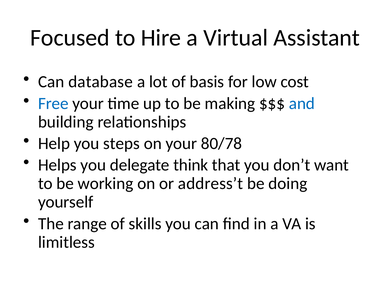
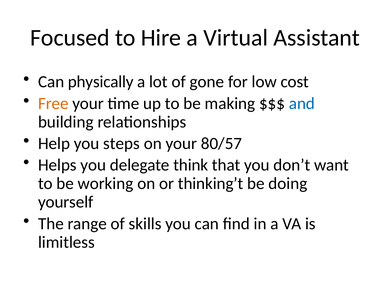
database: database -> physically
basis: basis -> gone
Free colour: blue -> orange
80/78: 80/78 -> 80/57
address’t: address’t -> thinking’t
